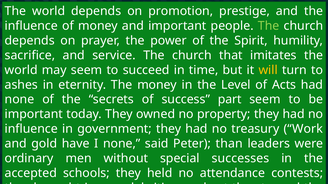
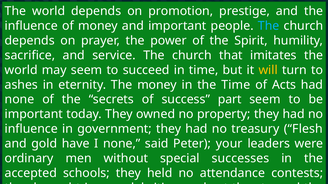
The at (269, 26) colour: light green -> light blue
the Level: Level -> Time
Work: Work -> Flesh
than: than -> your
